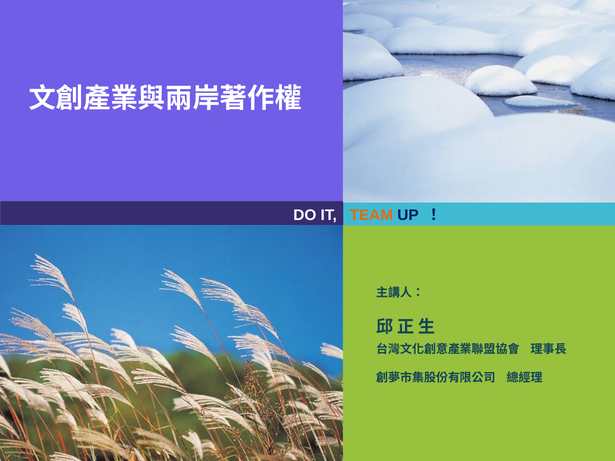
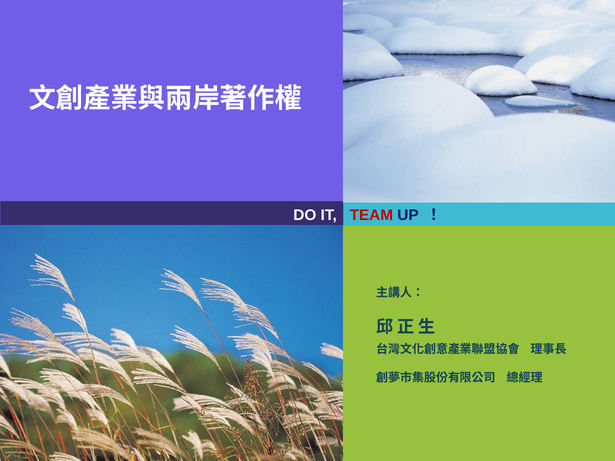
TEAM colour: orange -> red
